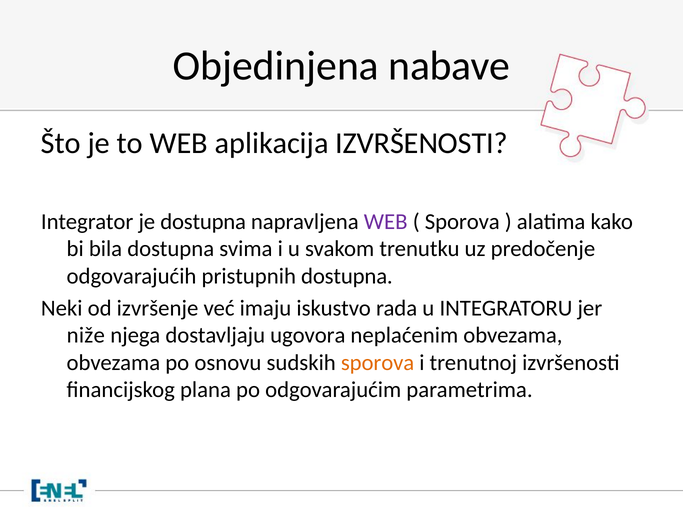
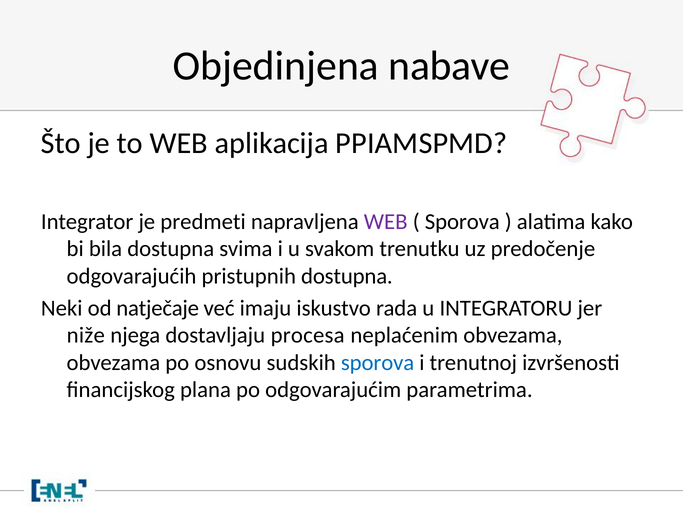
aplikacija IZVRŠENOSTI: IZVRŠENOSTI -> PPIAMSPMD
je dostupna: dostupna -> predmeti
izvršenje: izvršenje -> natječaje
ugovora: ugovora -> procesa
sporova at (378, 363) colour: orange -> blue
